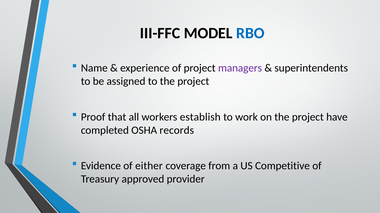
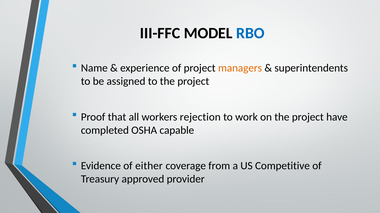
managers colour: purple -> orange
establish: establish -> rejection
records: records -> capable
